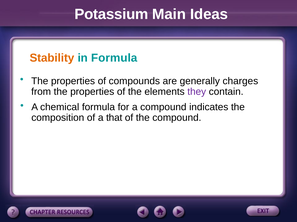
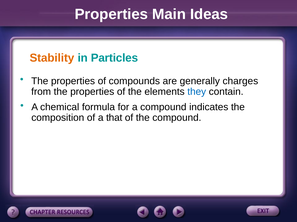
Potassium at (111, 14): Potassium -> Properties
in Formula: Formula -> Particles
they colour: purple -> blue
